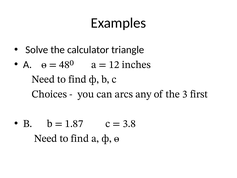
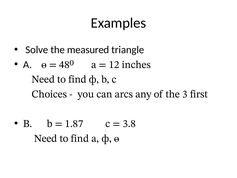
calculator: calculator -> measured
